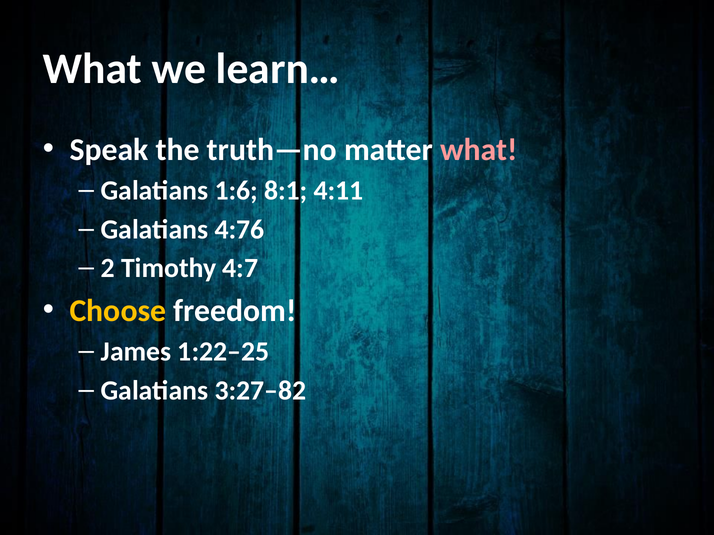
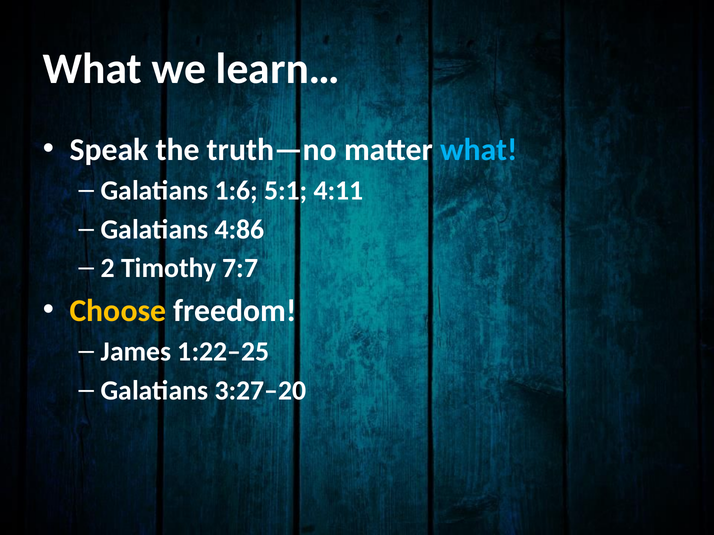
what at (479, 150) colour: pink -> light blue
8:1: 8:1 -> 5:1
4:76: 4:76 -> 4:86
4:7: 4:7 -> 7:7
3:27–82: 3:27–82 -> 3:27–20
